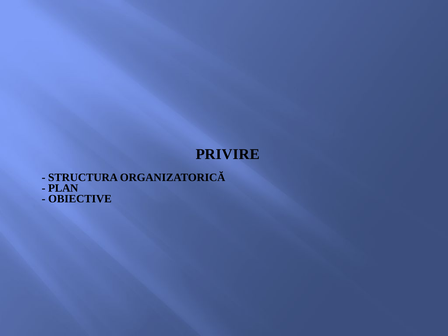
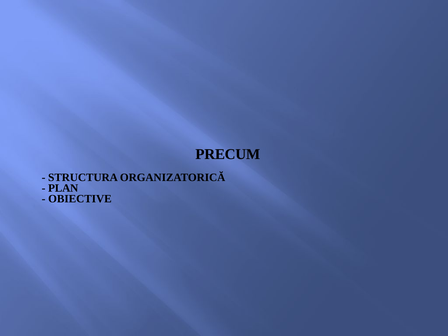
PRIVIRE: PRIVIRE -> PRECUM
